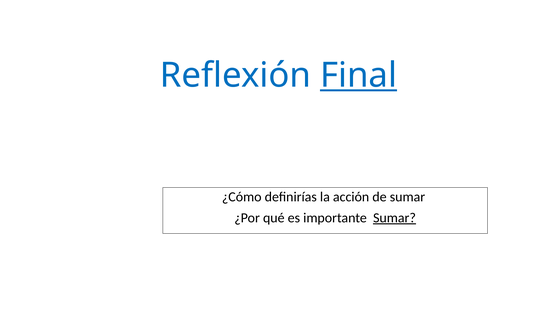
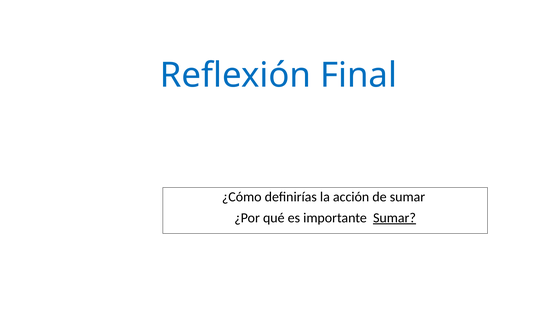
Final underline: present -> none
